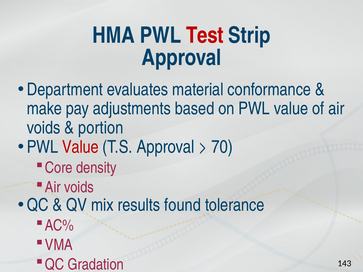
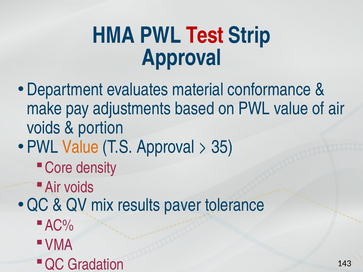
Value at (80, 147) colour: red -> orange
70: 70 -> 35
found: found -> paver
